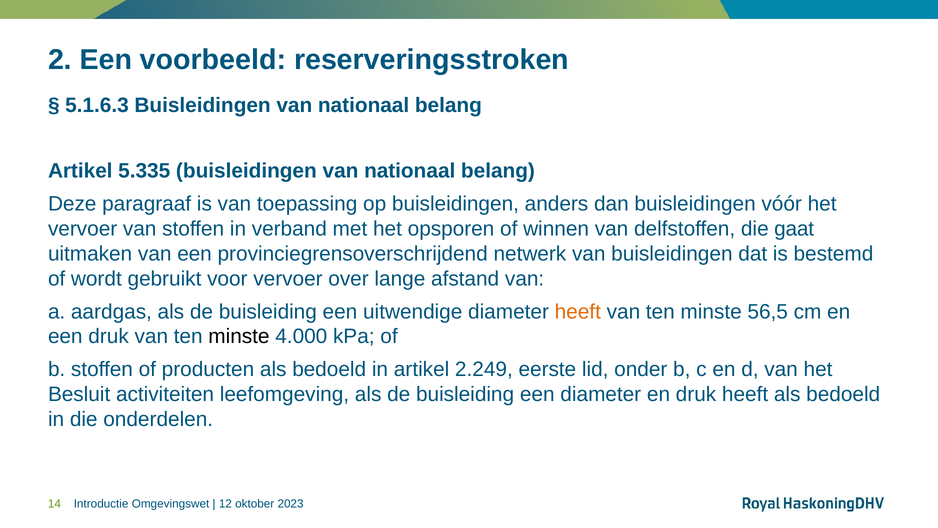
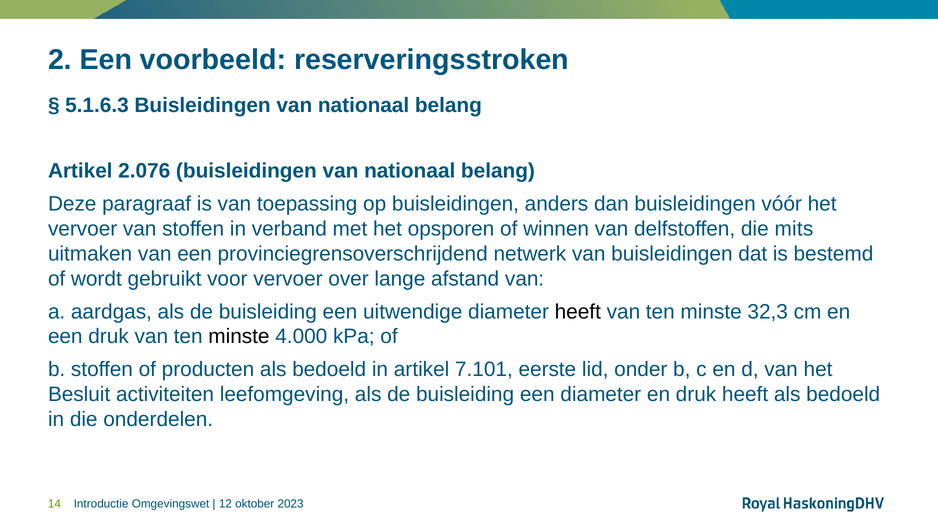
5.335: 5.335 -> 2.076
gaat: gaat -> mits
heeft at (578, 311) colour: orange -> black
56,5: 56,5 -> 32,3
2.249: 2.249 -> 7.101
